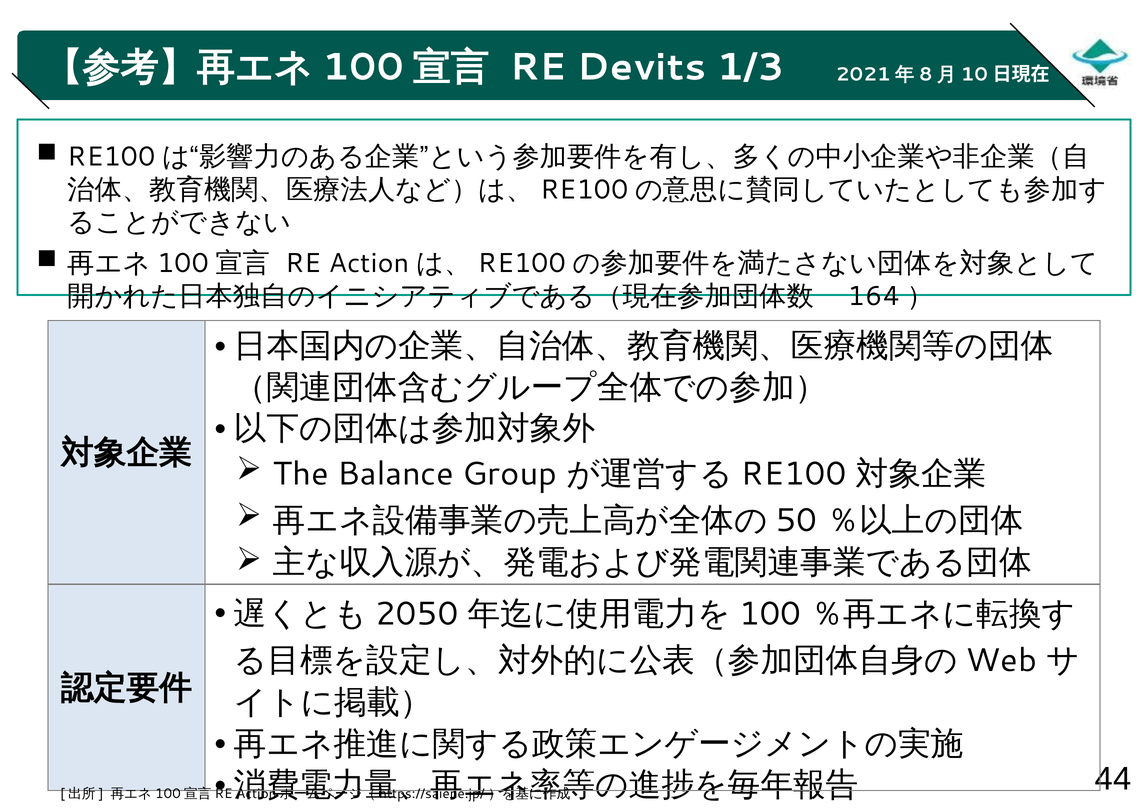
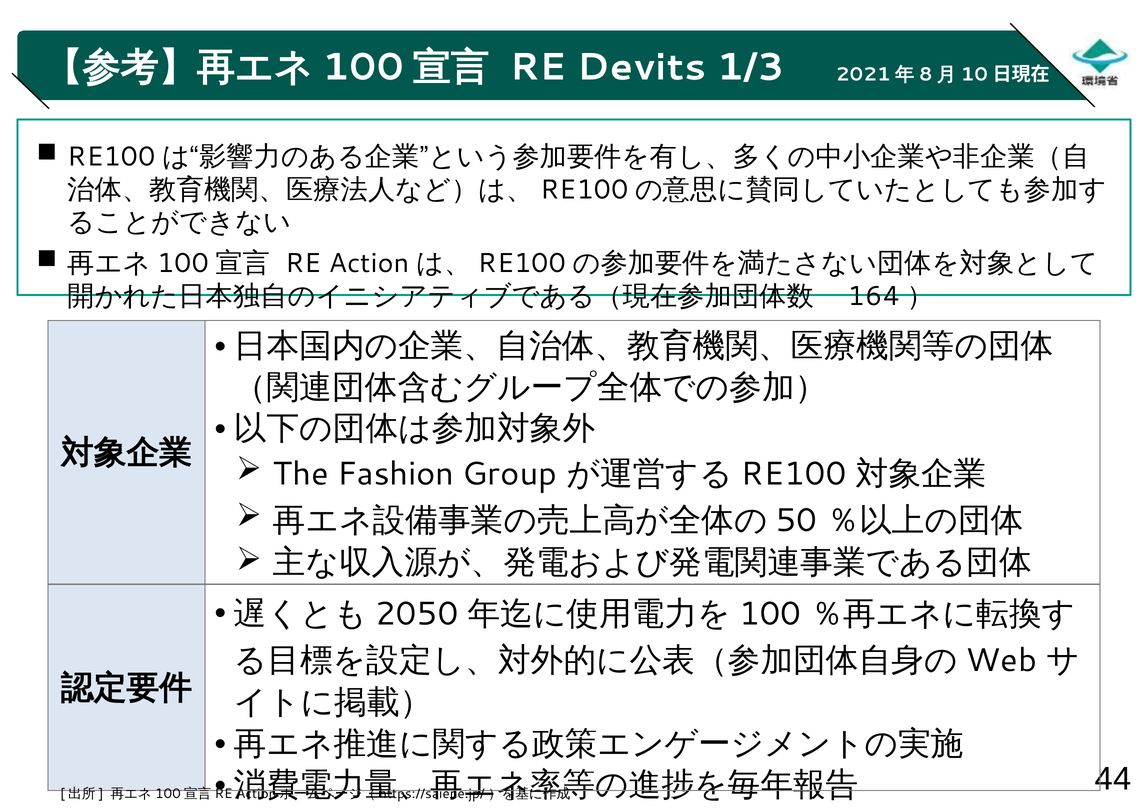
Balance: Balance -> Fashion
